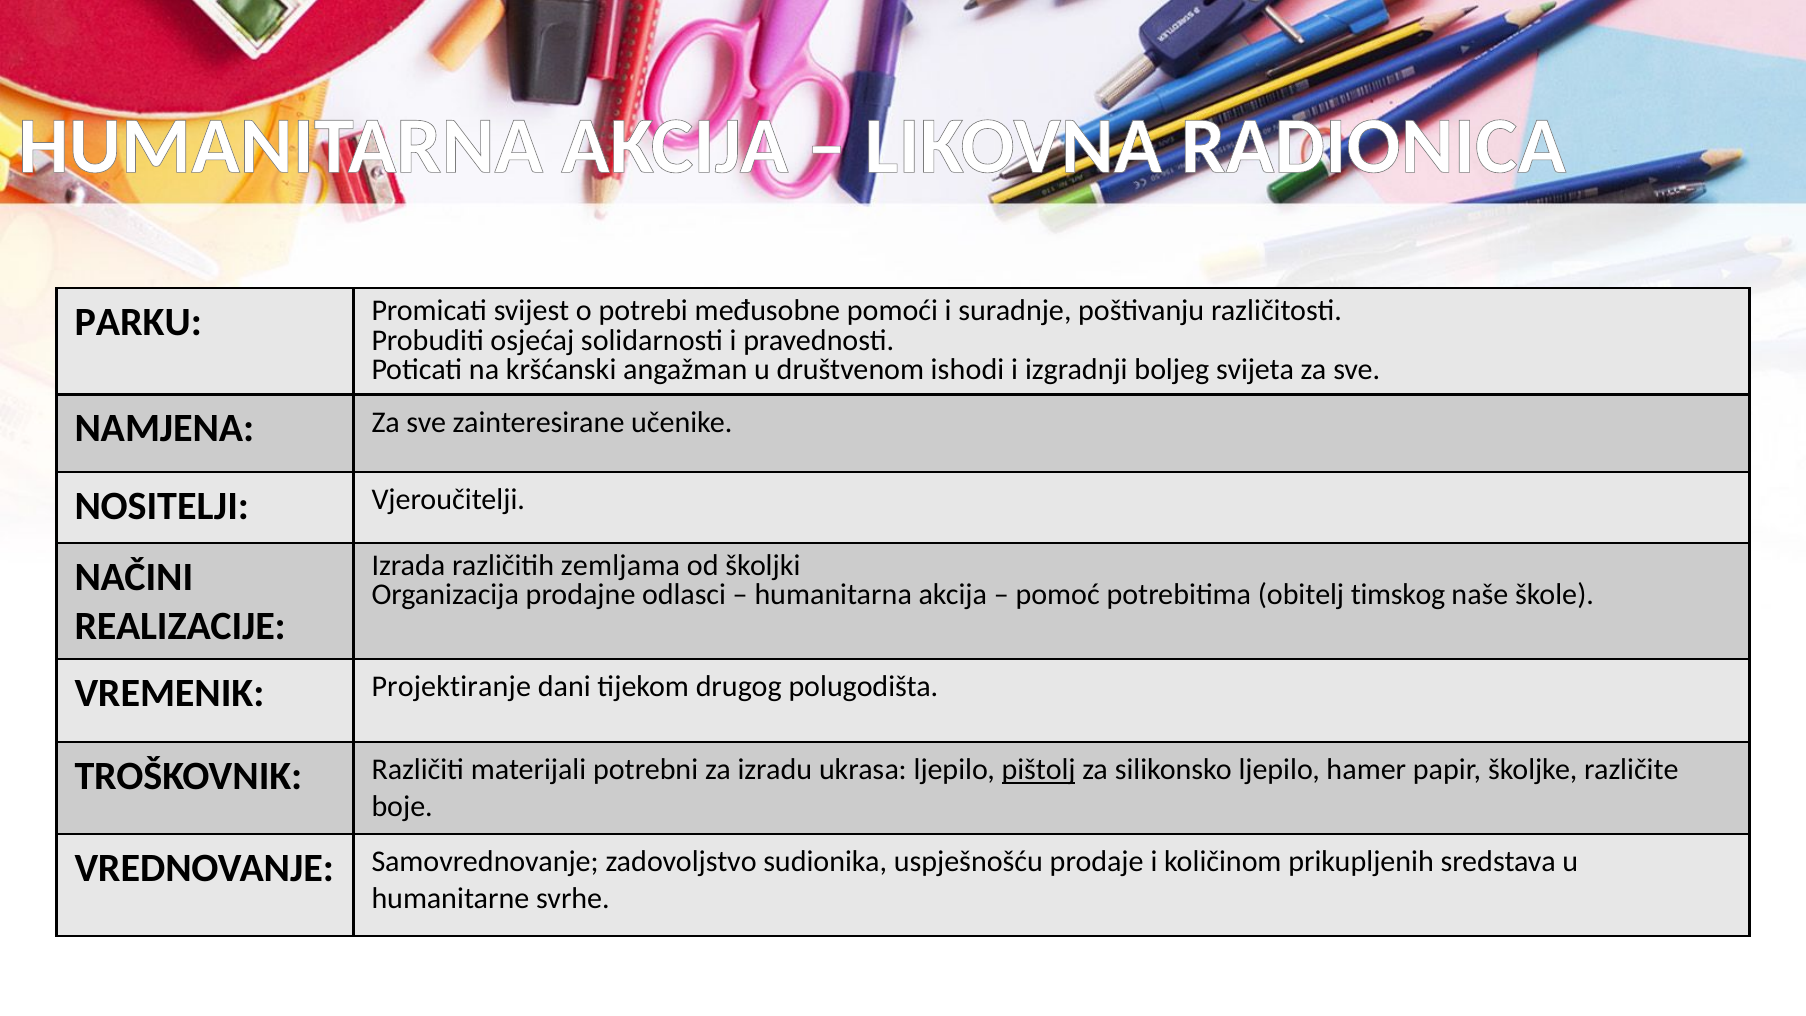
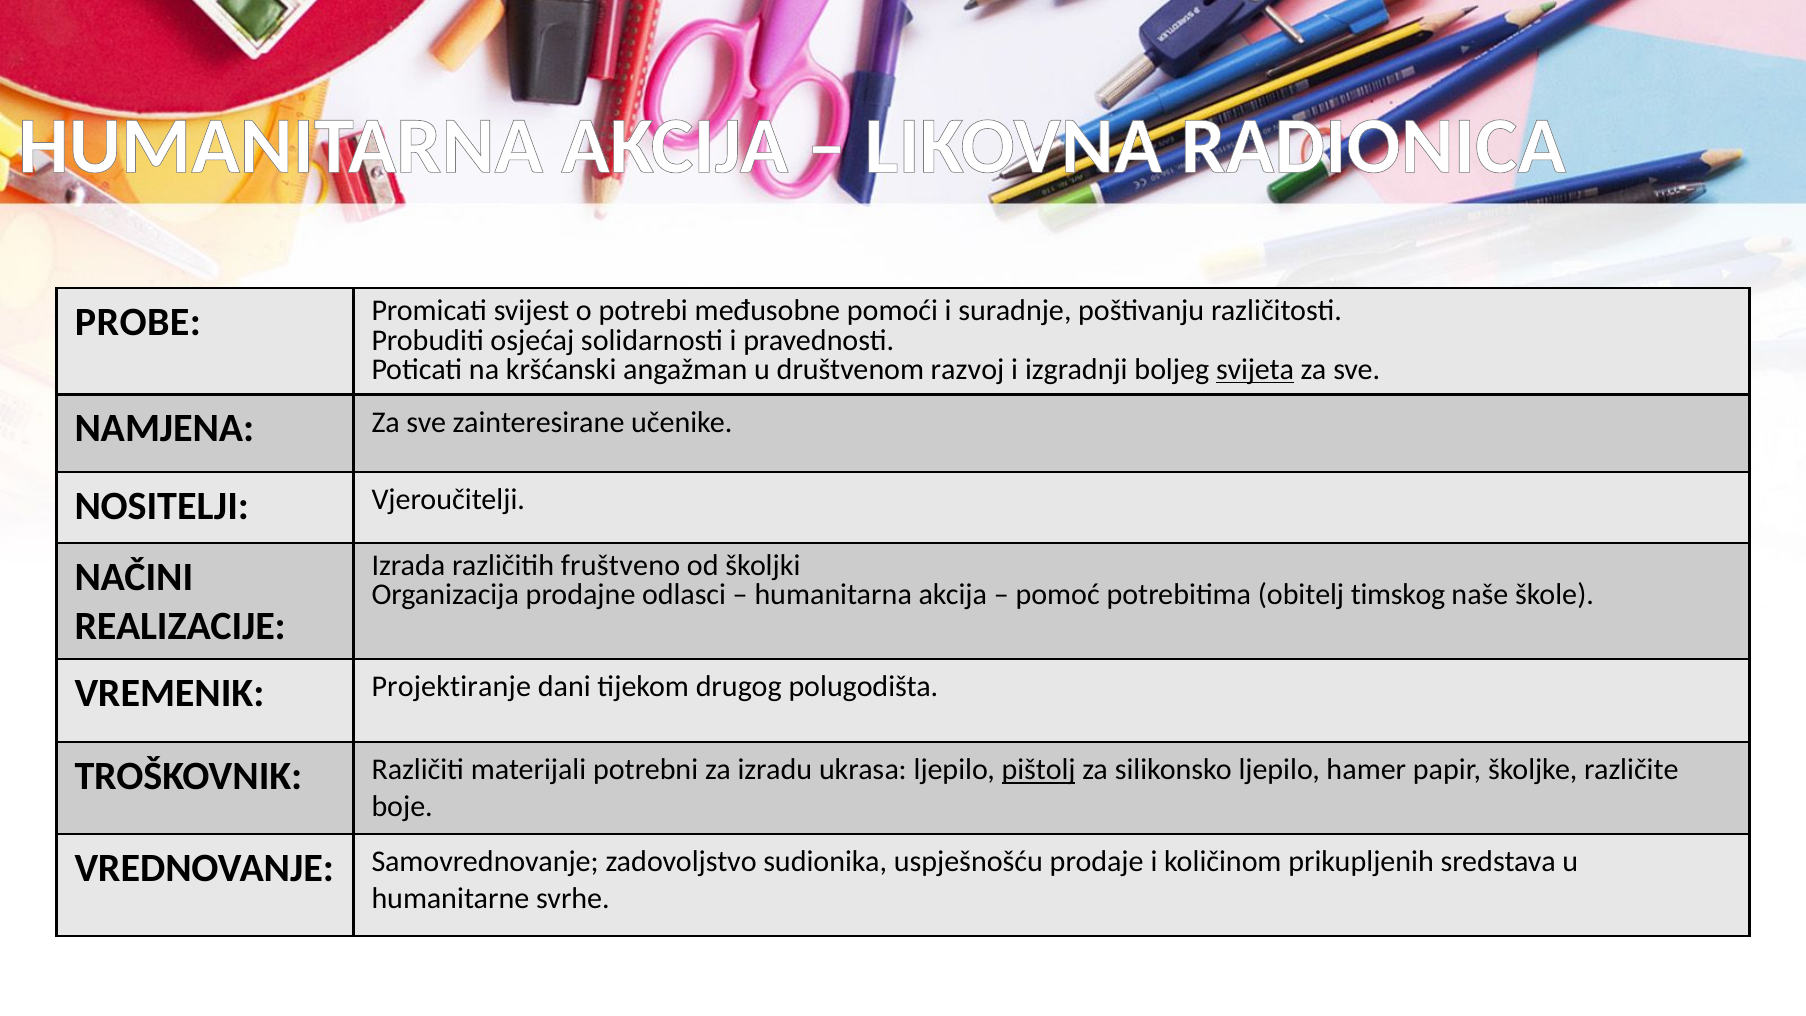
PARKU: PARKU -> PROBE
ishodi: ishodi -> razvoj
svijeta underline: none -> present
zemljama: zemljama -> fruštveno
